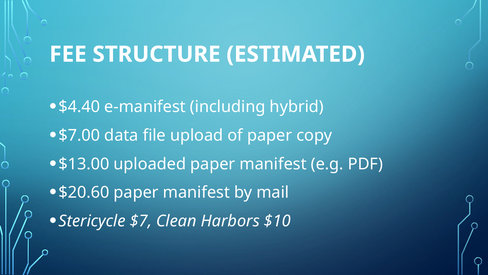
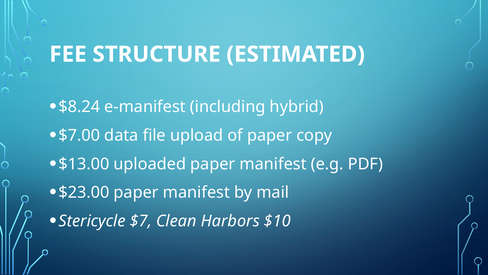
$4.40: $4.40 -> $8.24
$20.60: $20.60 -> $23.00
